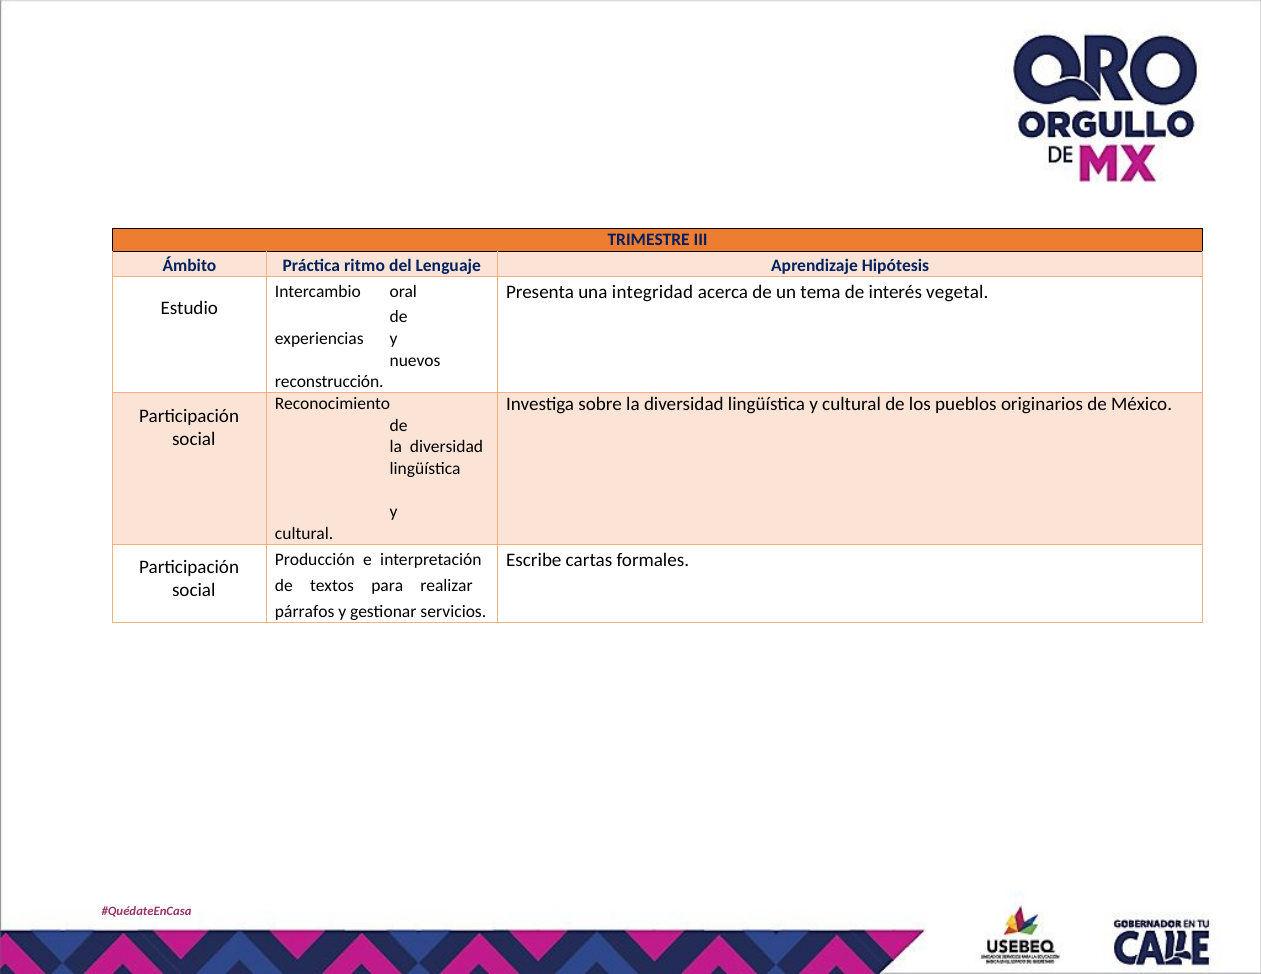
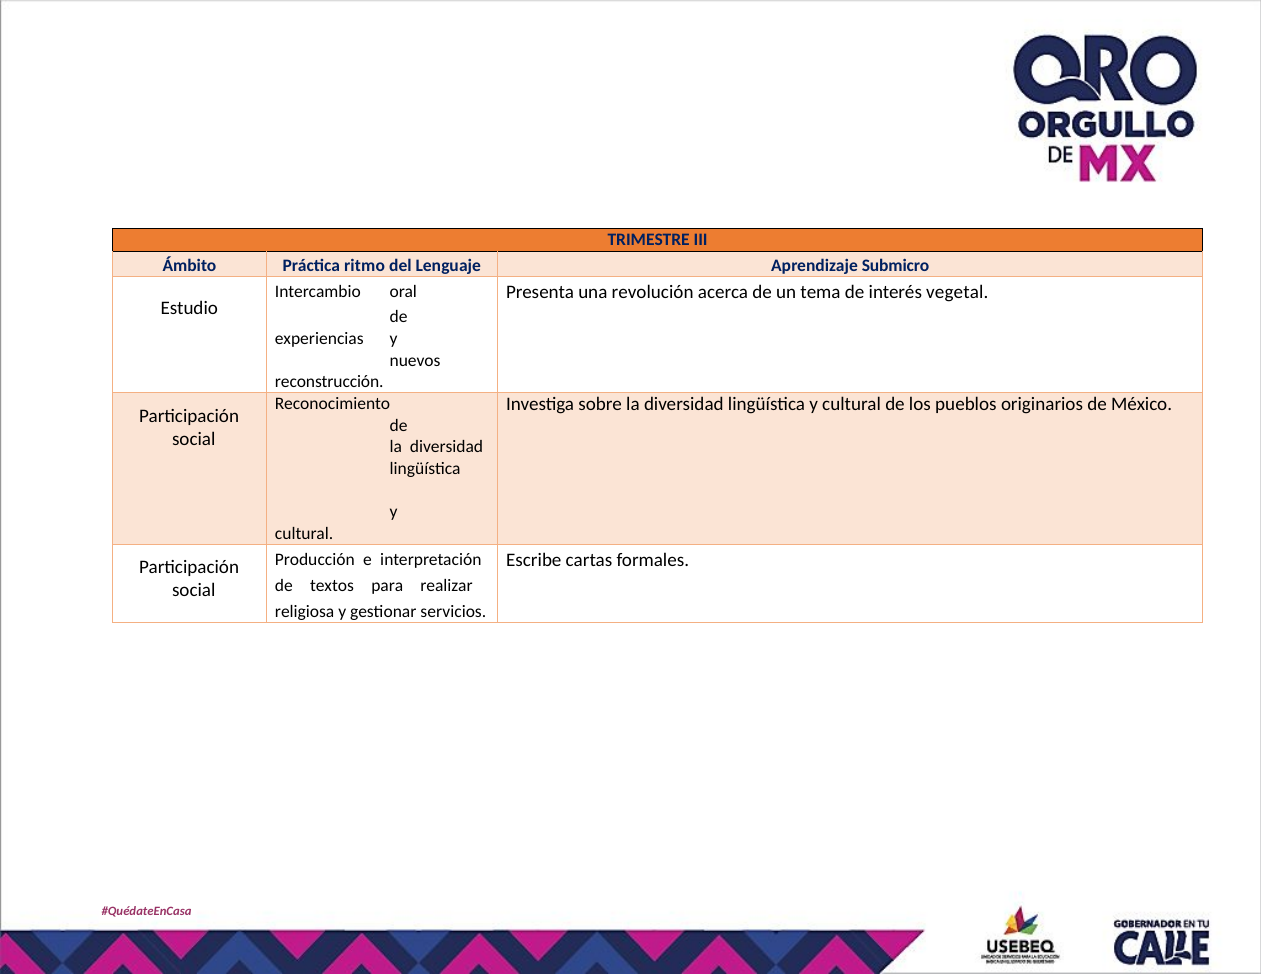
Hipótesis: Hipótesis -> Submicro
integridad: integridad -> revolución
párrafos: párrafos -> religiosa
